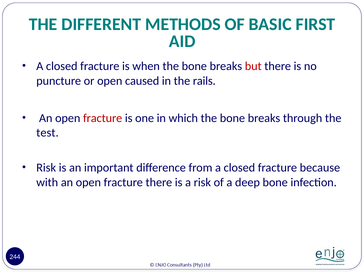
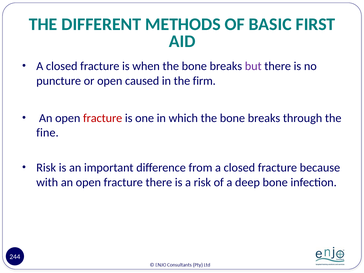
but colour: red -> purple
rails: rails -> firm
test: test -> fine
